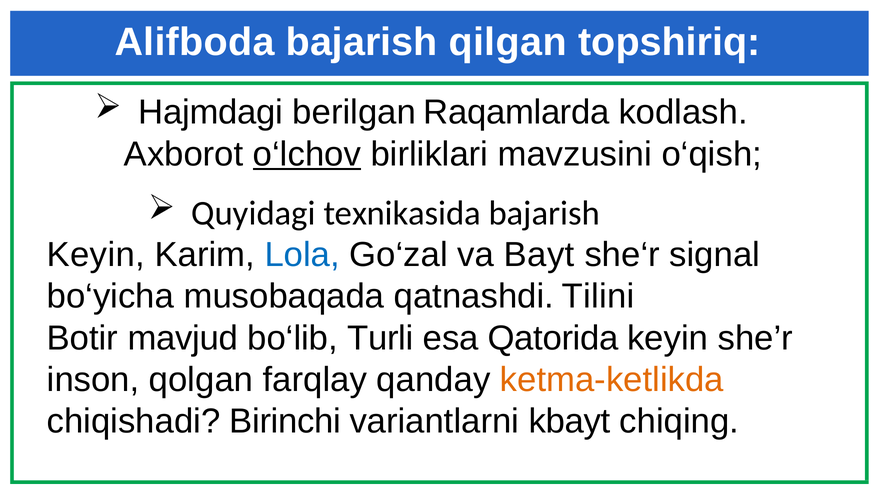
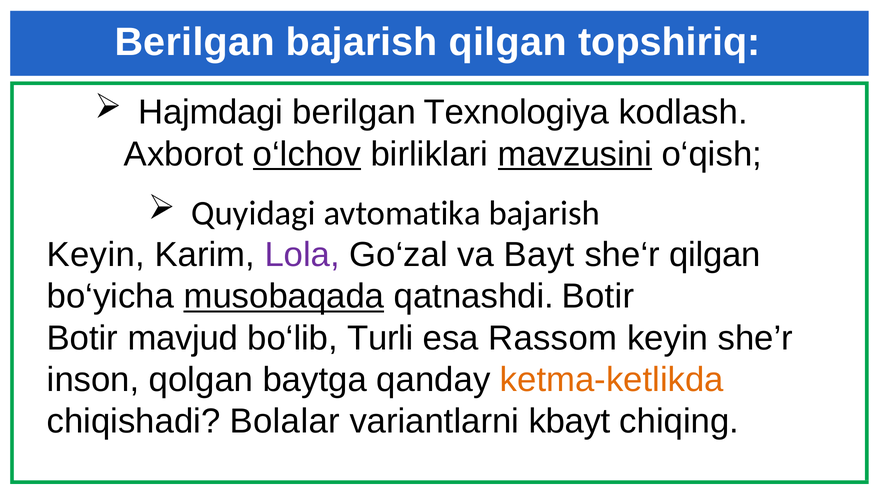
Alifboda at (195, 42): Alifboda -> Berilgan
Raqamlarda: Raqamlarda -> Texnologiya
mavzusini underline: none -> present
texnikasida: texnikasida -> avtomatika
Lola colour: blue -> purple
she‘r signal: signal -> qilgan
musobaqada underline: none -> present
qatnashdi Tilini: Tilini -> Botir
Qatorida: Qatorida -> Rassom
farqlay: farqlay -> baytga
Birinchi: Birinchi -> Bolalar
